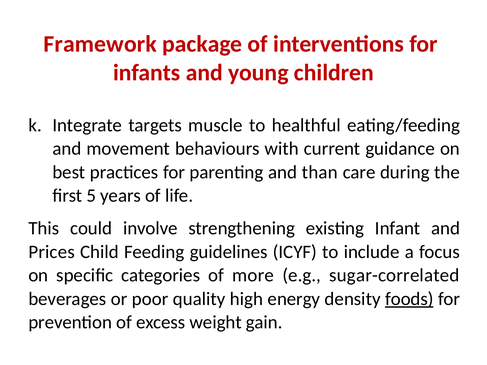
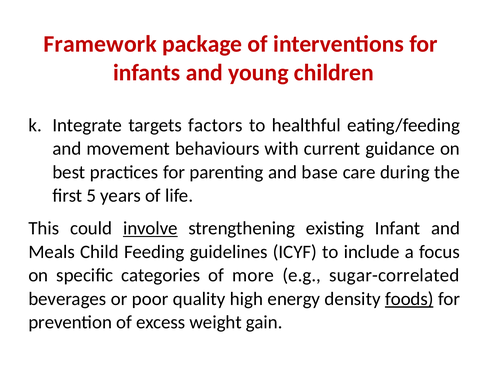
muscle: muscle -> factors
than: than -> base
involve underline: none -> present
Prices: Prices -> Meals
